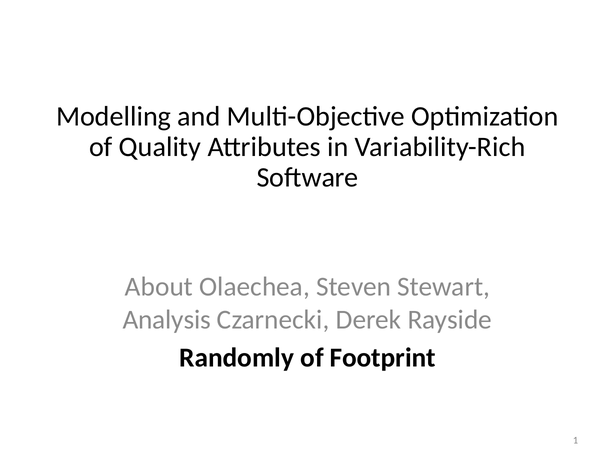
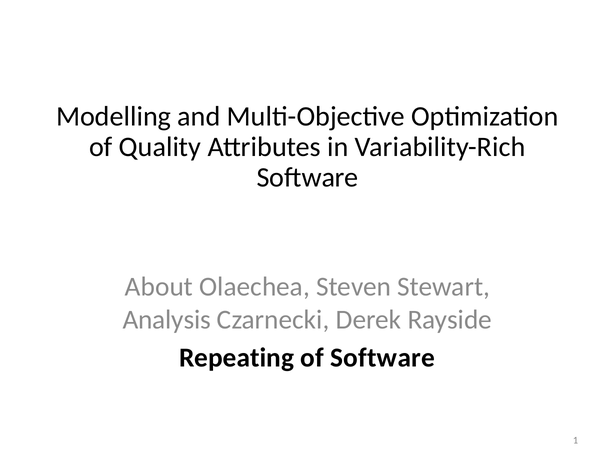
Randomly: Randomly -> Repeating
of Footprint: Footprint -> Software
